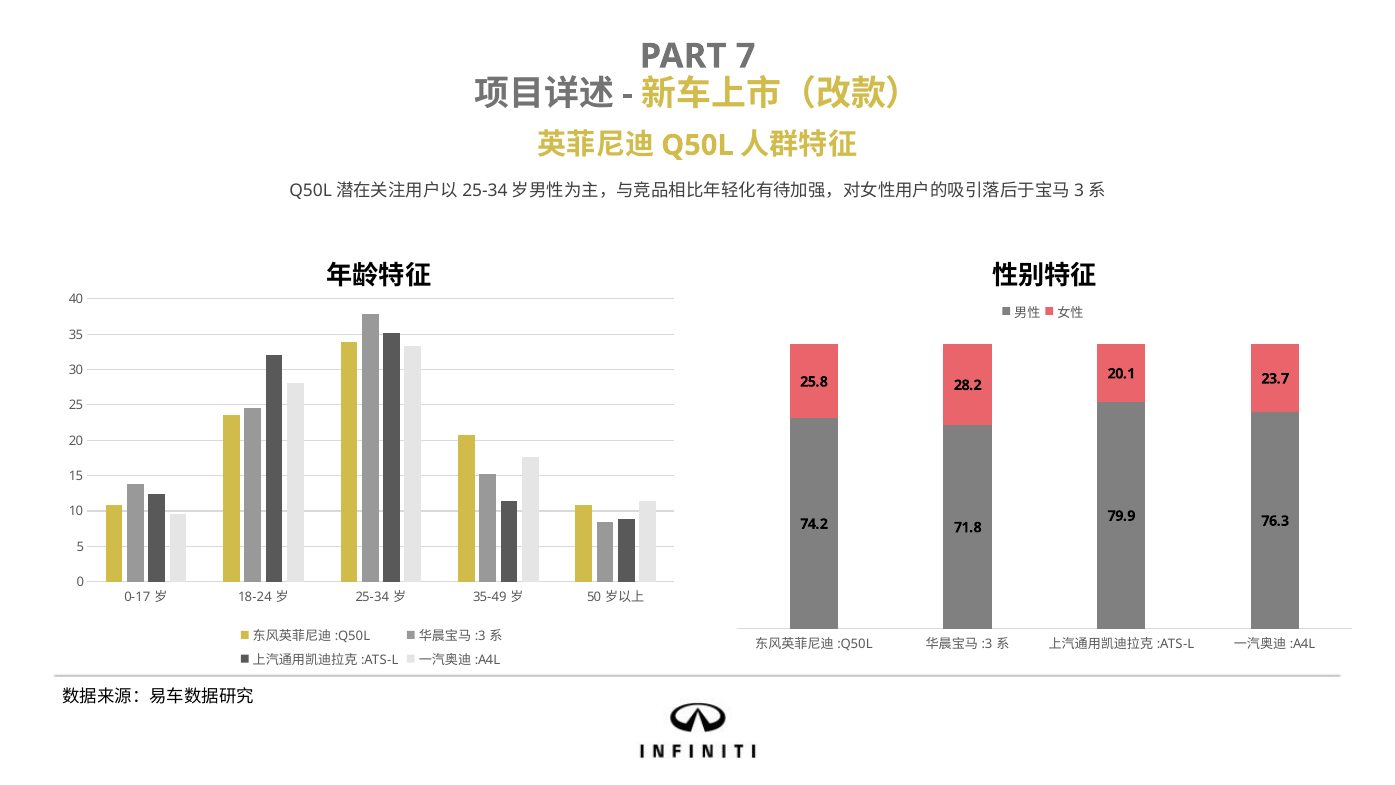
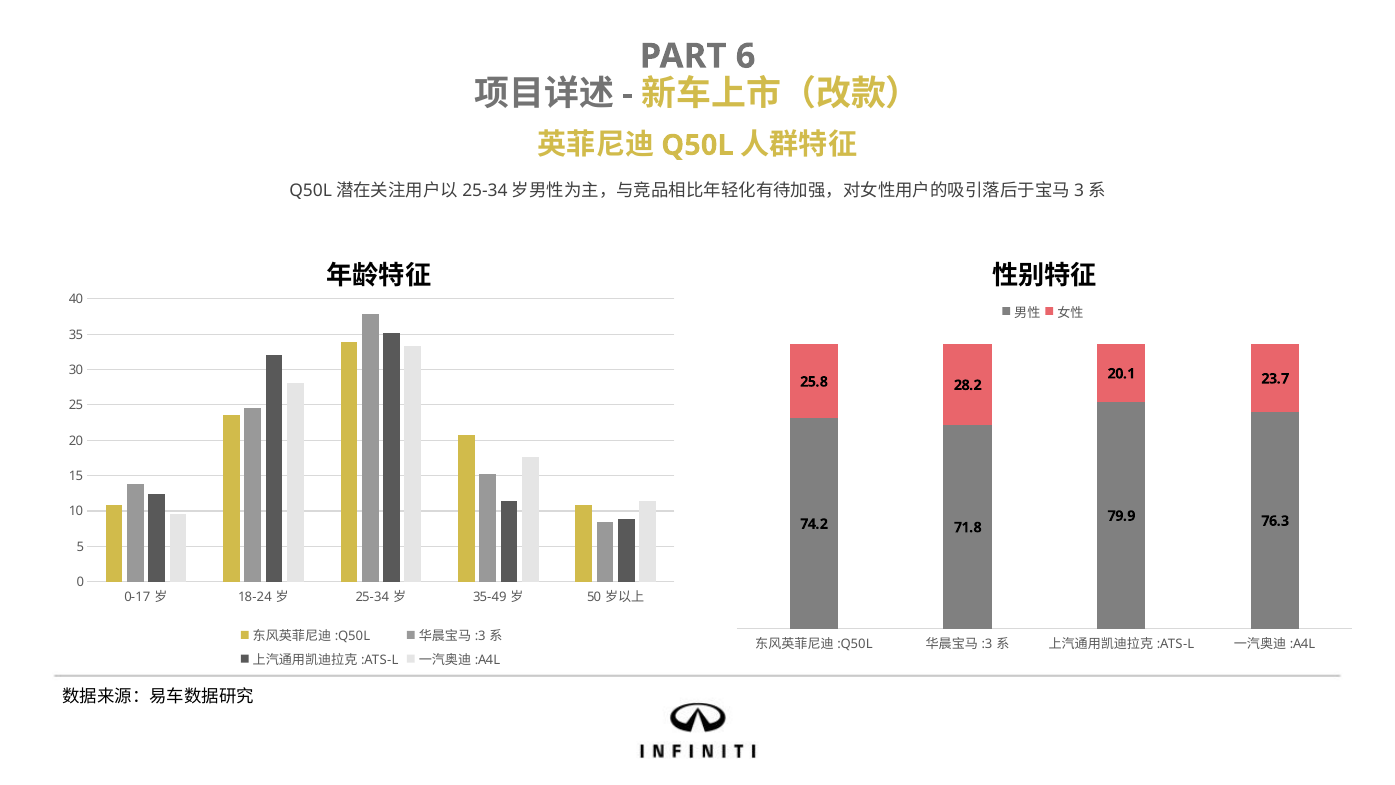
7: 7 -> 6
